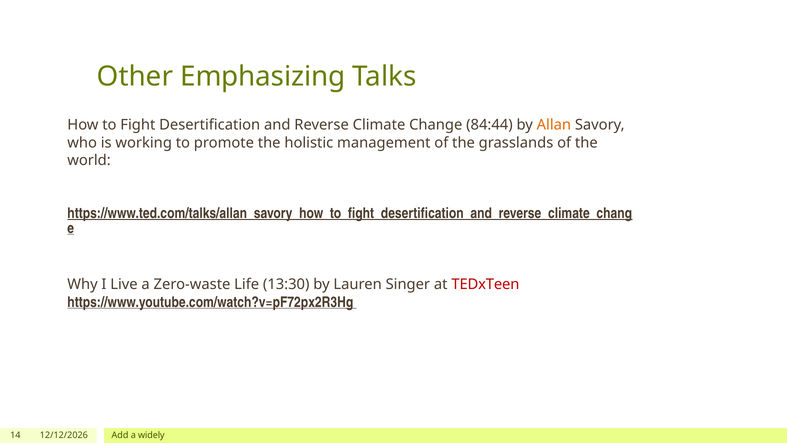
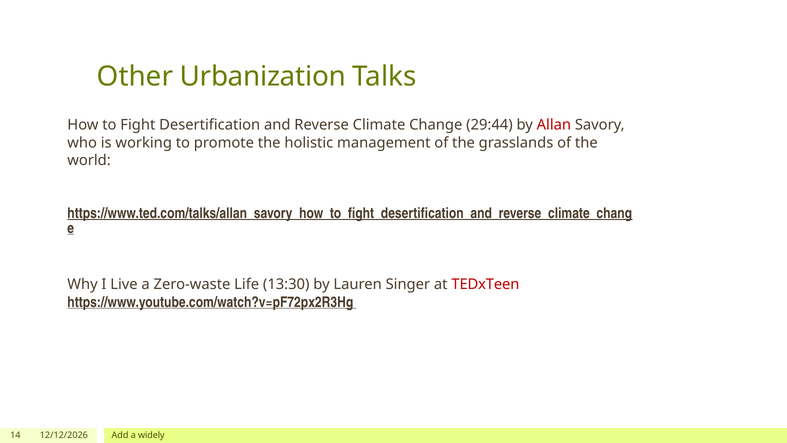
Emphasizing: Emphasizing -> Urbanization
84:44: 84:44 -> 29:44
Allan colour: orange -> red
